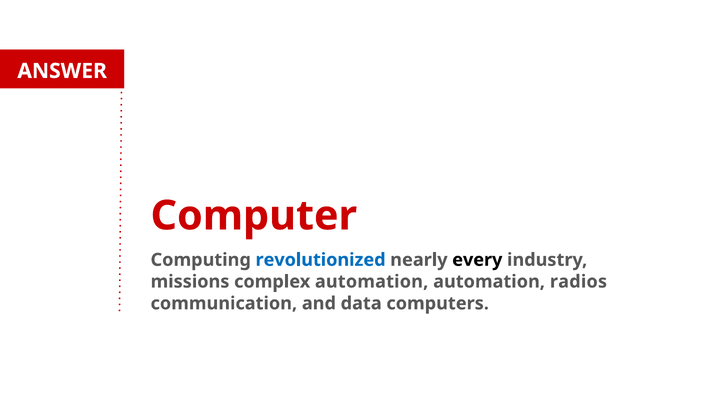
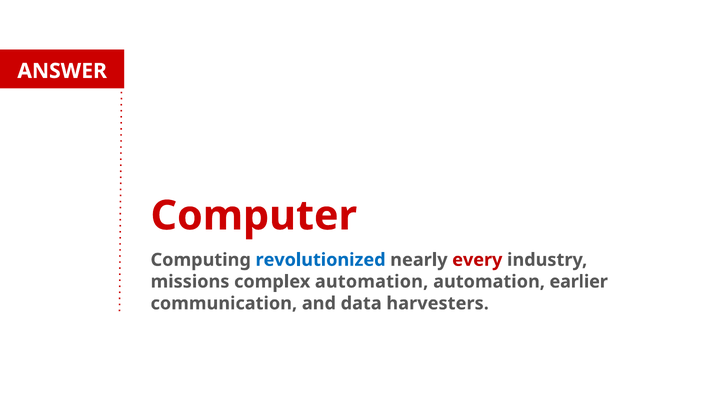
every colour: black -> red
radios: radios -> earlier
computers: computers -> harvesters
